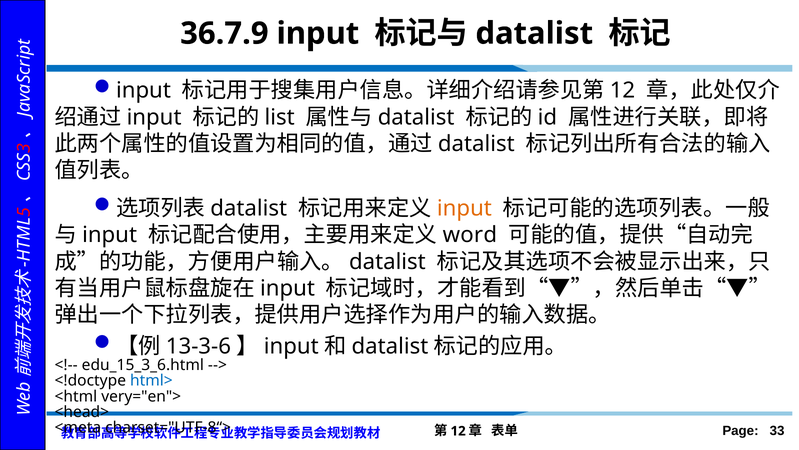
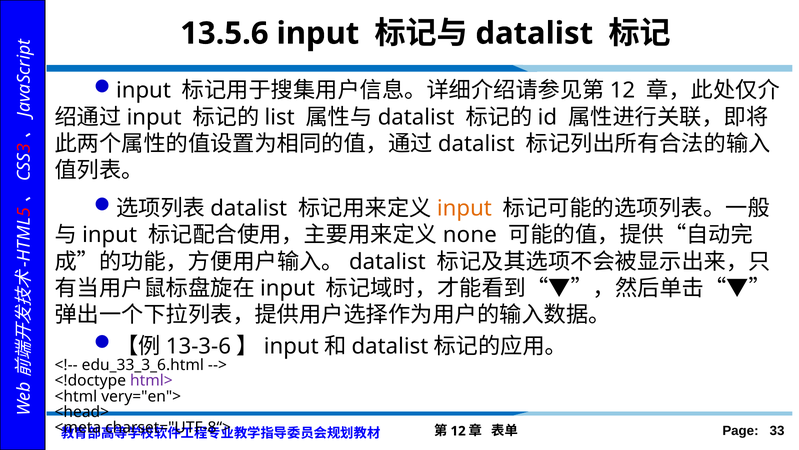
36.7.9: 36.7.9 -> 13.5.6
word: word -> none
edu_15_3_6.html: edu_15_3_6.html -> edu_33_3_6.html
html> colour: blue -> purple
